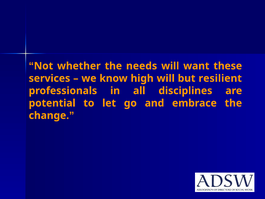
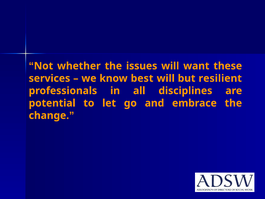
needs: needs -> issues
high: high -> best
